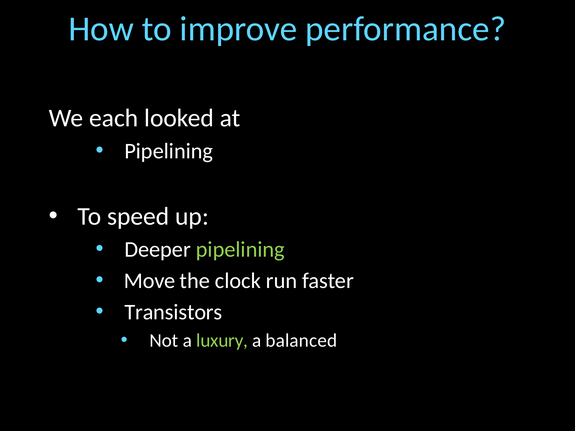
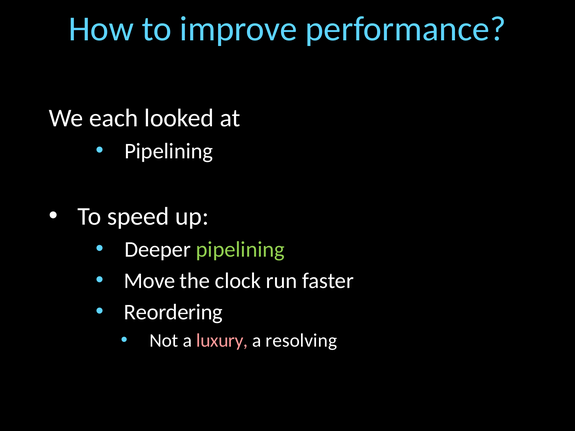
Transistors: Transistors -> Reordering
luxury colour: light green -> pink
balanced: balanced -> resolving
